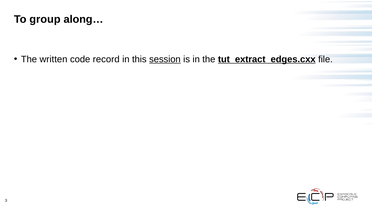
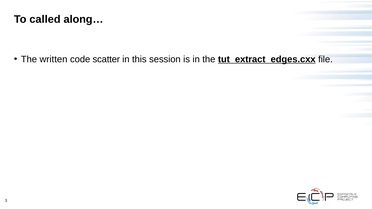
group: group -> called
record: record -> scatter
session underline: present -> none
